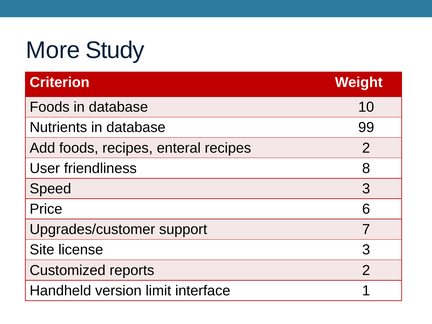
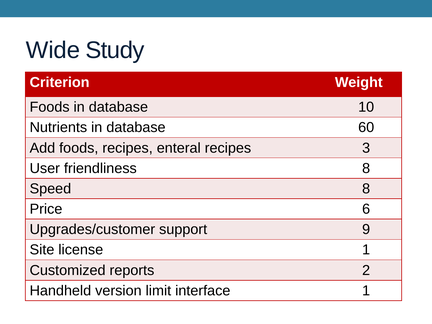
More: More -> Wide
99: 99 -> 60
recipes 2: 2 -> 3
Speed 3: 3 -> 8
7: 7 -> 9
license 3: 3 -> 1
